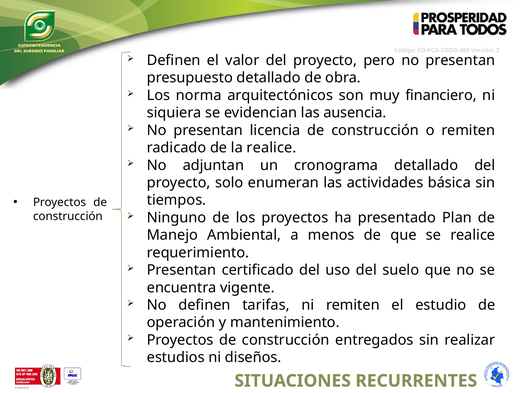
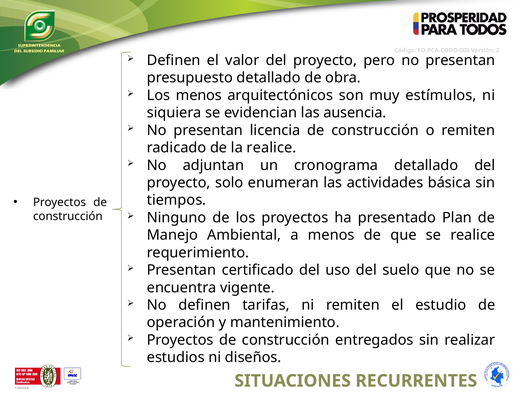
Los norma: norma -> menos
financiero: financiero -> estímulos
